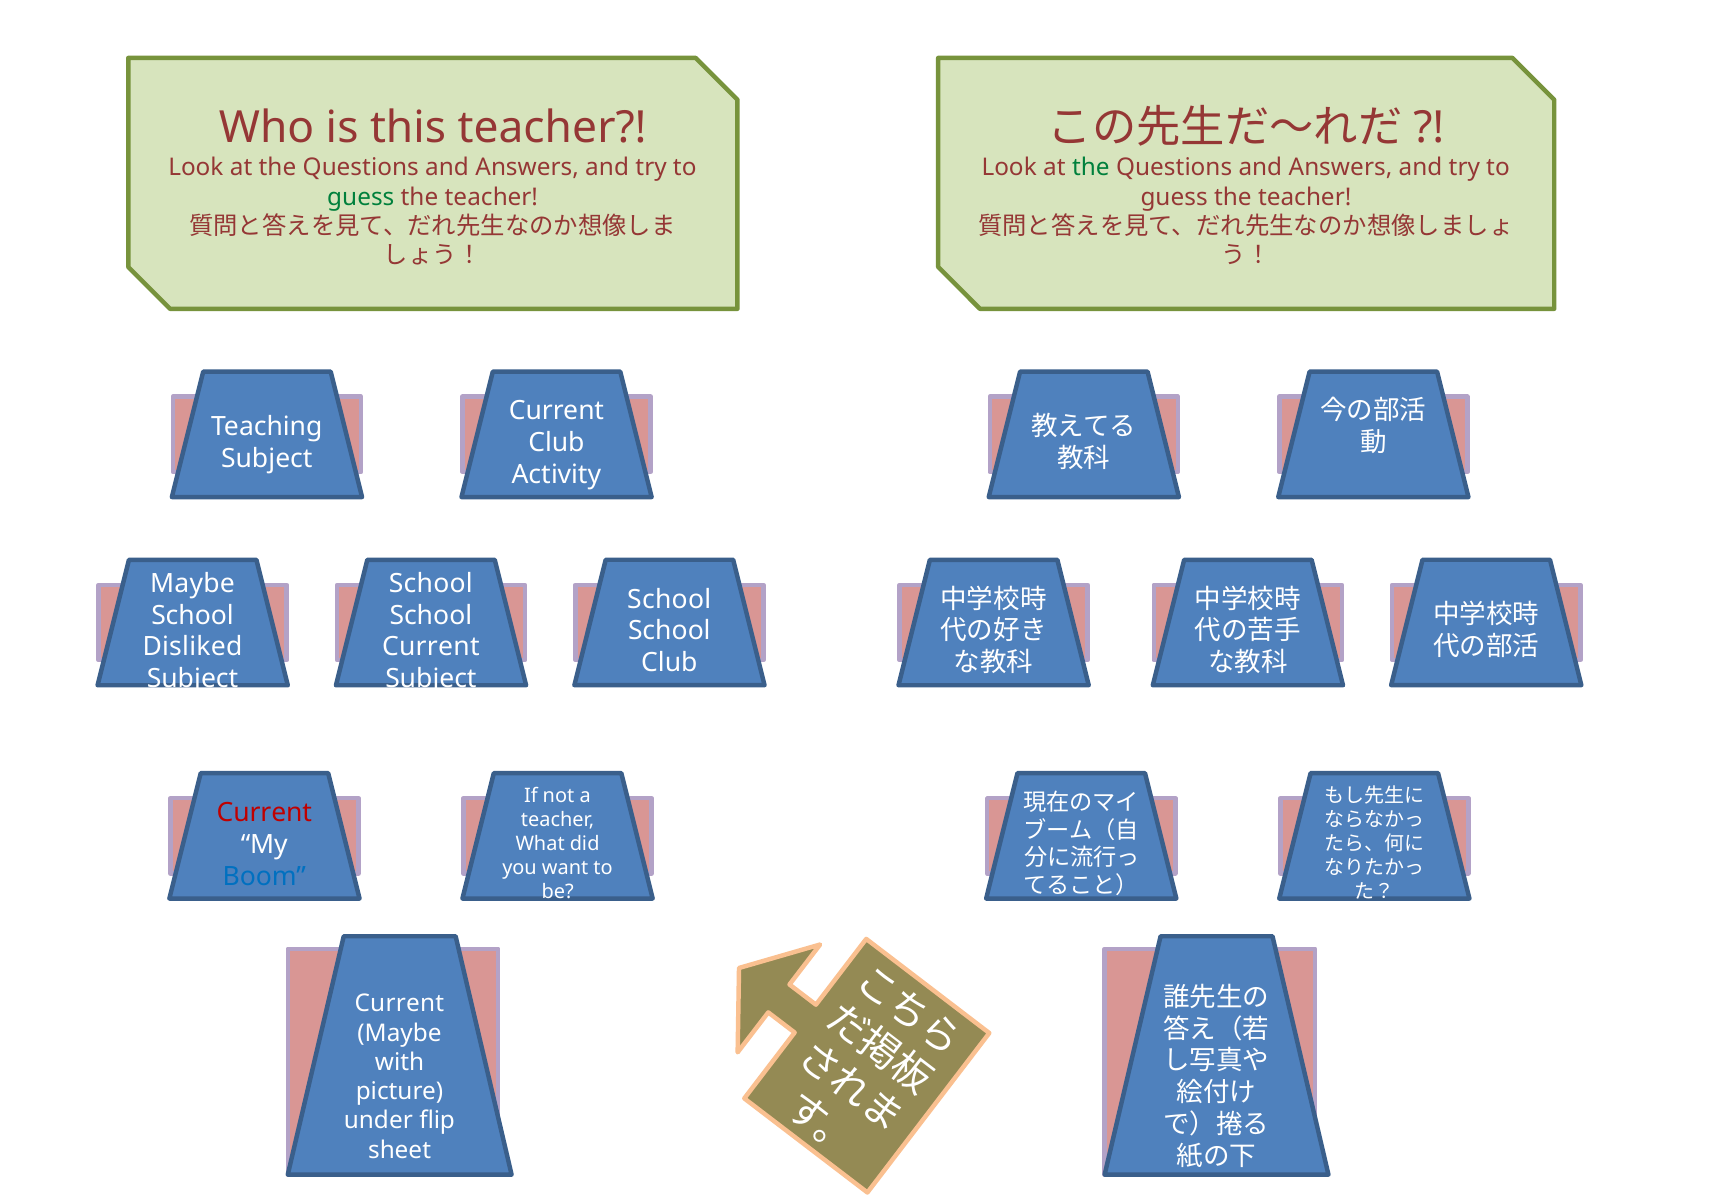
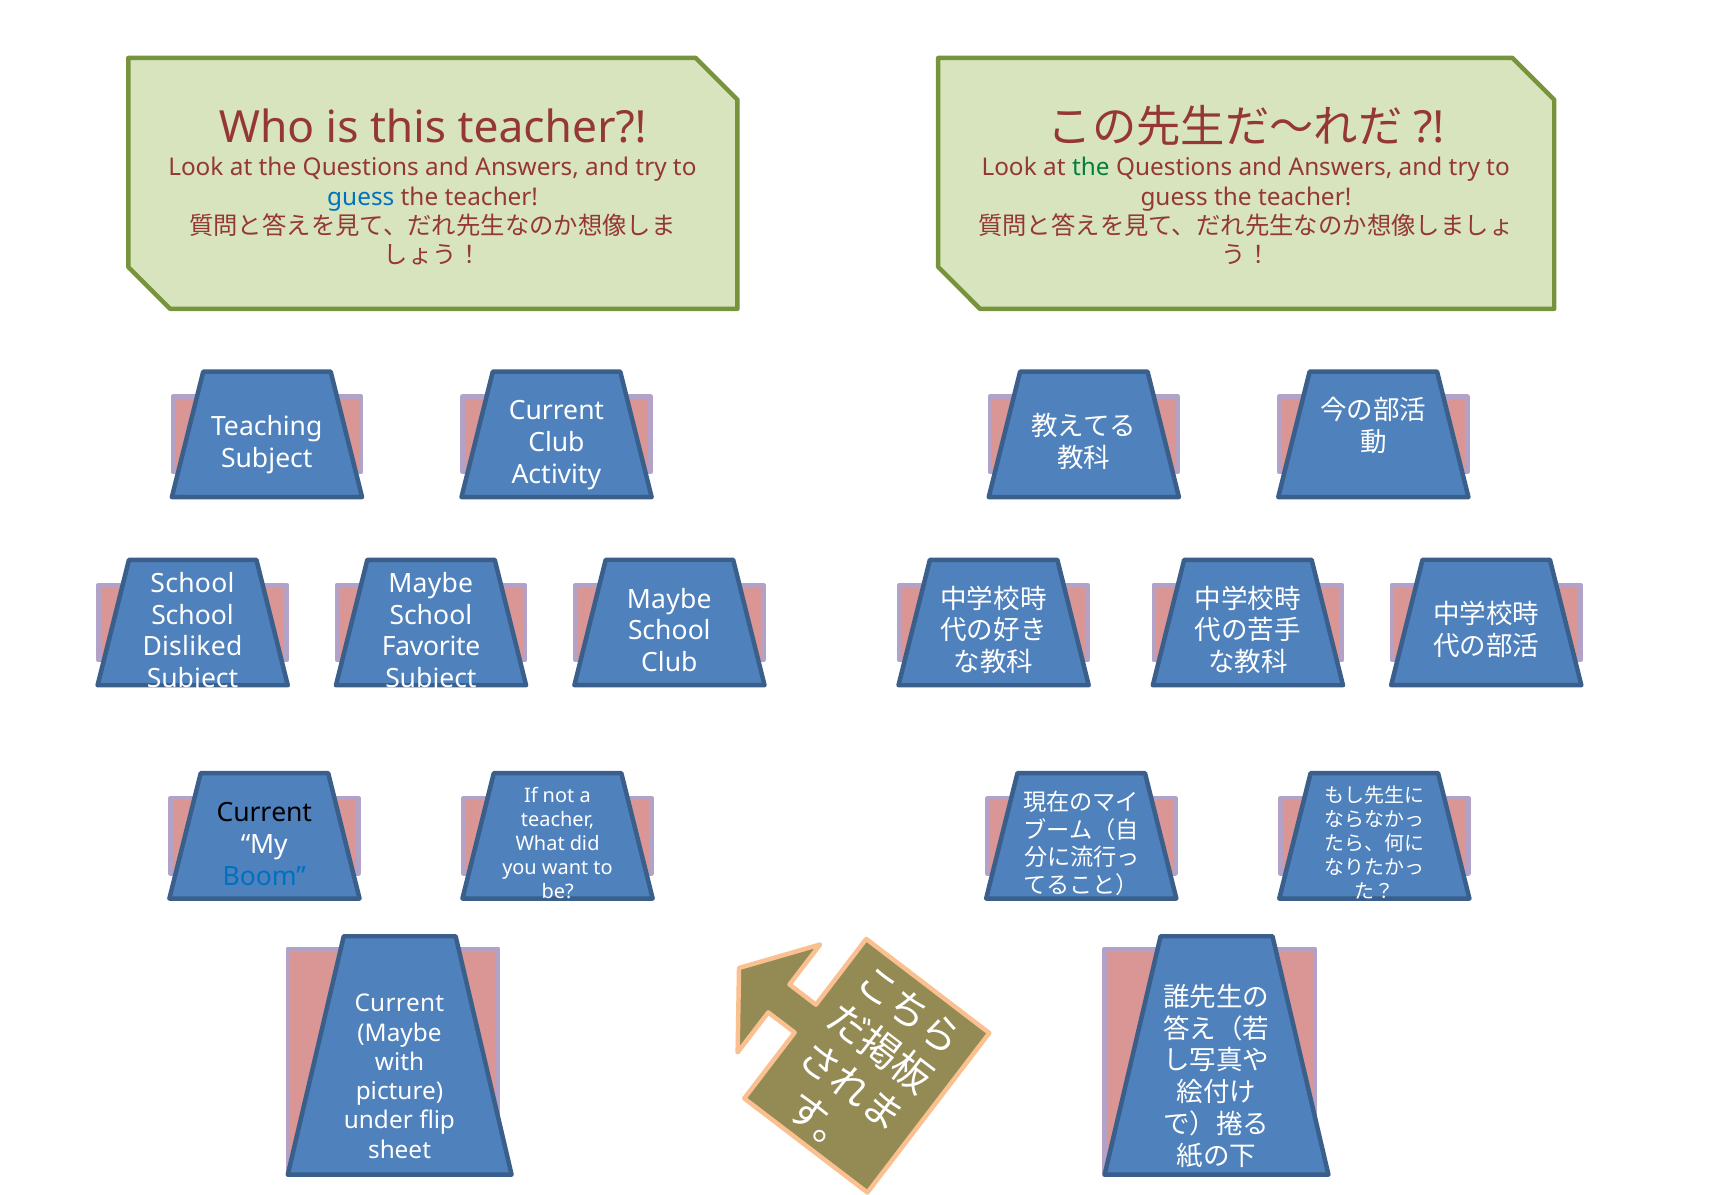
guess at (361, 197) colour: green -> blue
Maybe at (192, 583): Maybe -> School
School at (431, 583): School -> Maybe
School at (669, 599): School -> Maybe
Current at (431, 647): Current -> Favorite
Current at (264, 813) colour: red -> black
